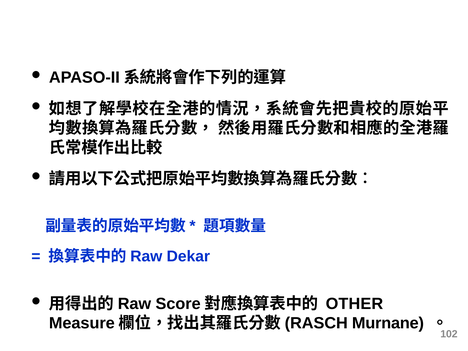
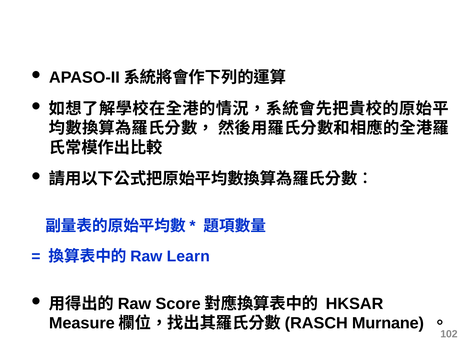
Dekar: Dekar -> Learn
OTHER: OTHER -> HKSAR
